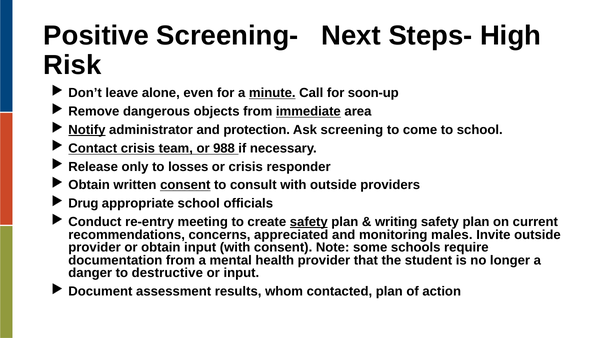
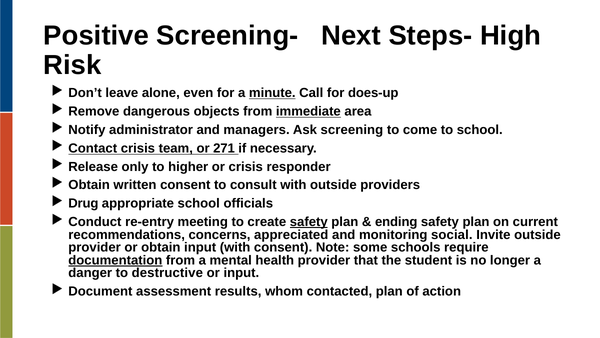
soon-up: soon-up -> does-up
Notify underline: present -> none
protection: protection -> managers
988: 988 -> 271
losses: losses -> higher
consent at (185, 185) underline: present -> none
writing: writing -> ending
males: males -> social
documentation underline: none -> present
